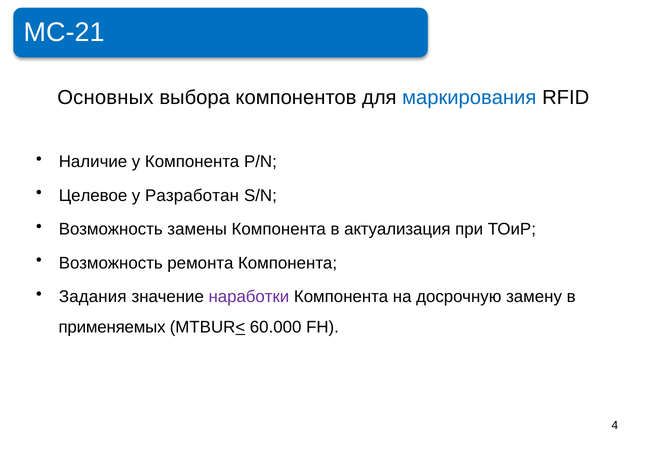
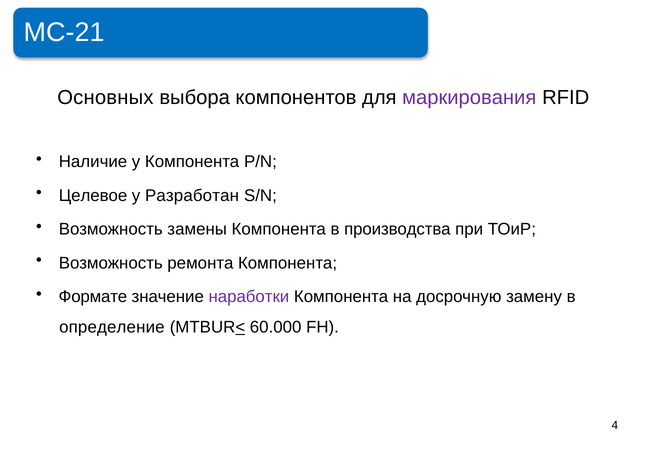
маркирования colour: blue -> purple
актуализация: актуализация -> производства
Задания: Задания -> Формате
применяемых: применяемых -> определение
